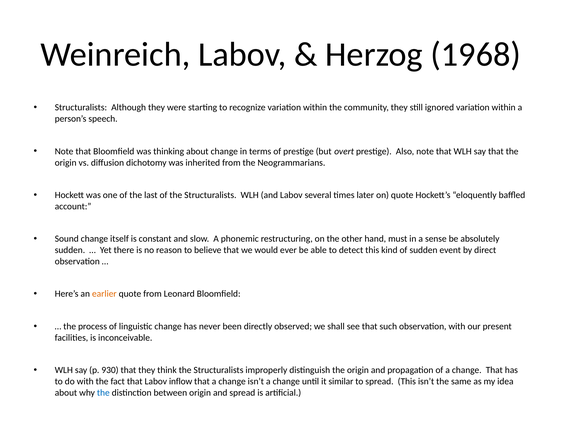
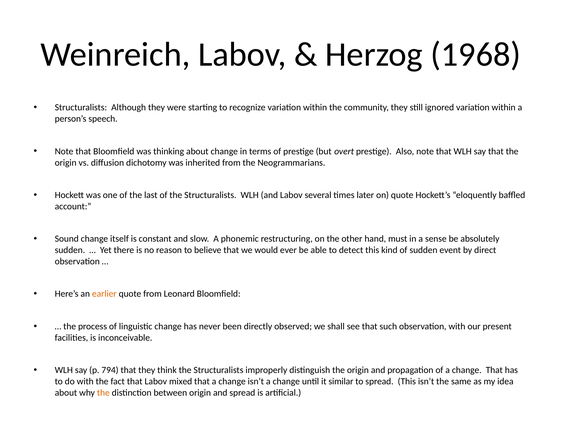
930: 930 -> 794
inflow: inflow -> mixed
the at (103, 392) colour: blue -> orange
